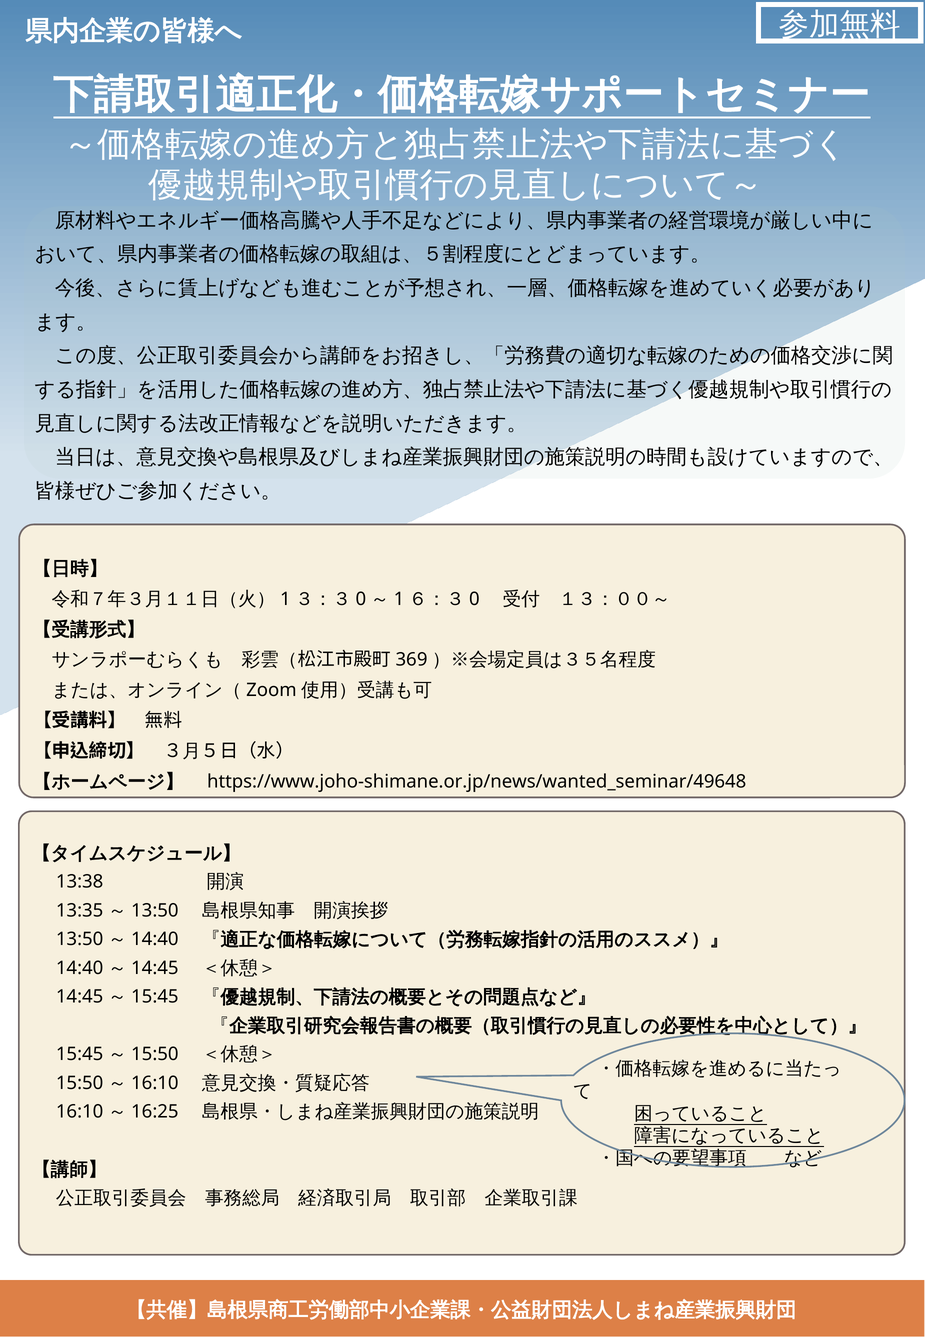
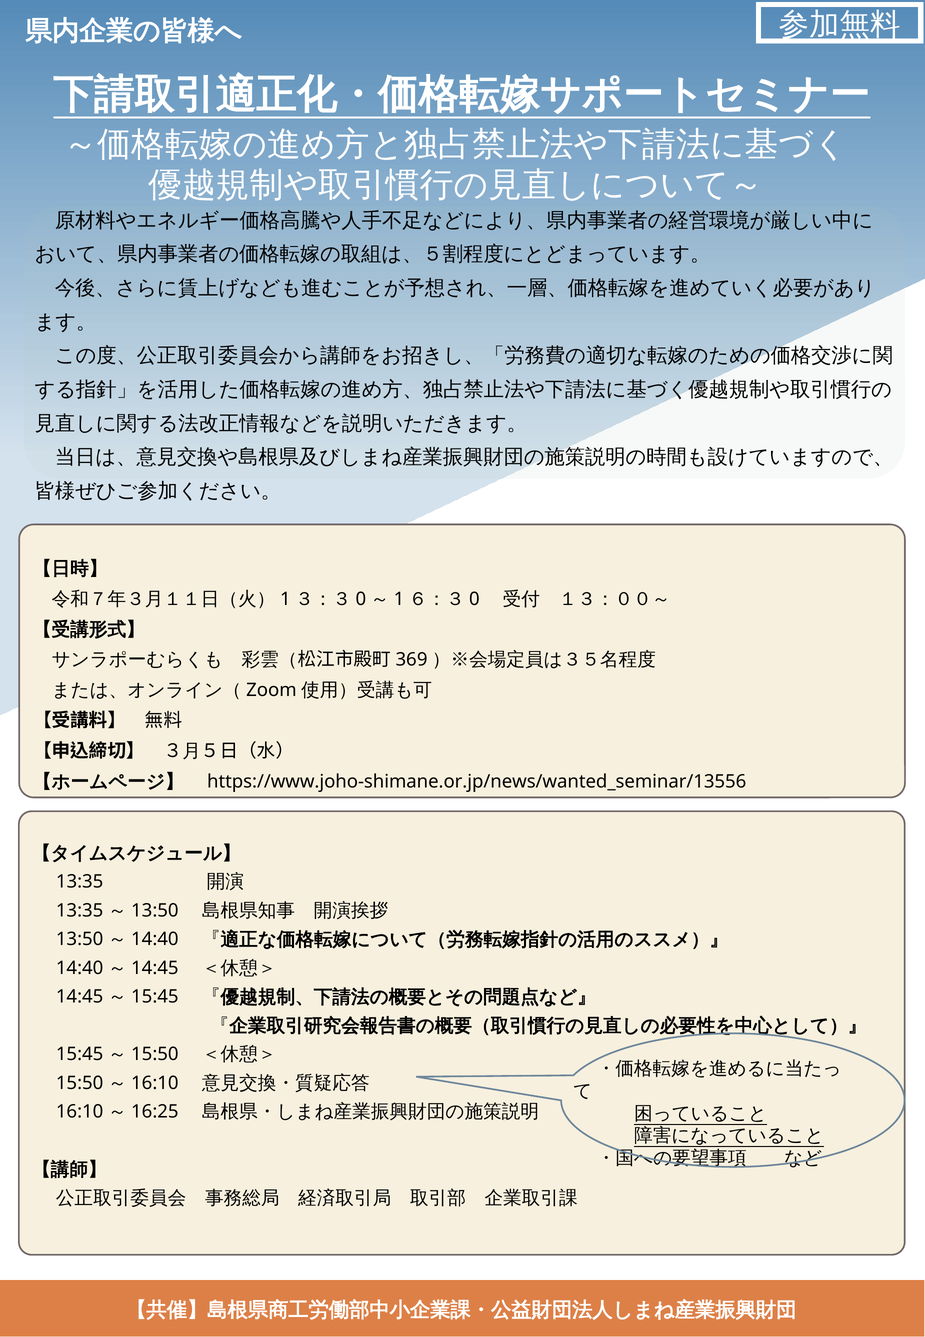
https://www.joho-shimane.or.jp/news/wanted_seminar/49648: https://www.joho-shimane.or.jp/news/wanted_seminar/49648 -> https://www.joho-shimane.or.jp/news/wanted_seminar/13556
13:38 at (80, 882): 13:38 -> 13:35
